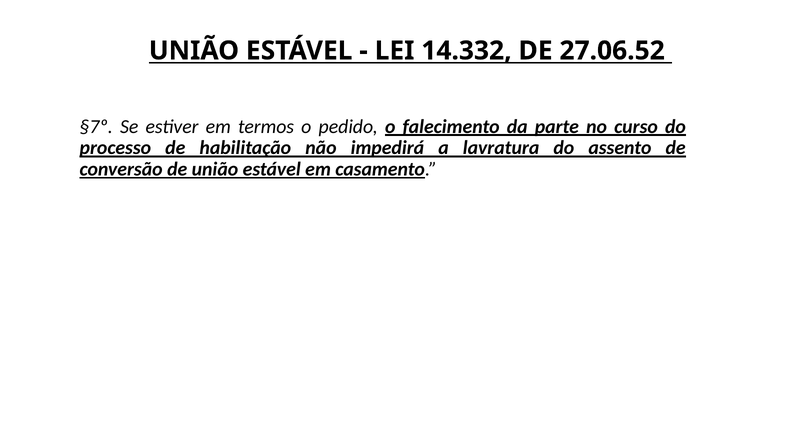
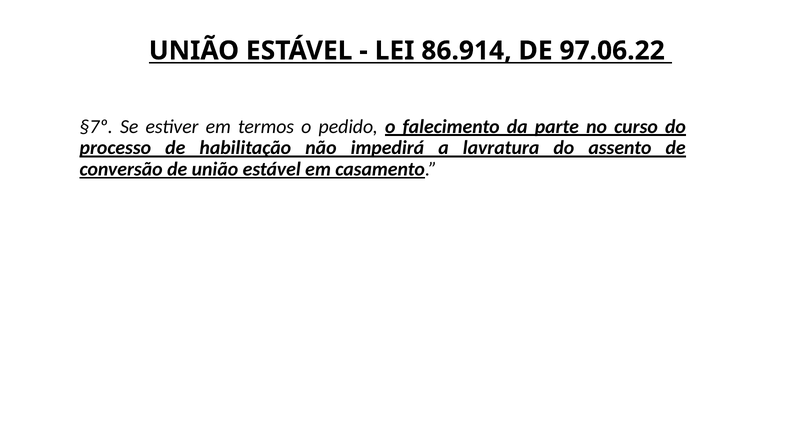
14.332: 14.332 -> 86.914
27.06.52: 27.06.52 -> 97.06.22
